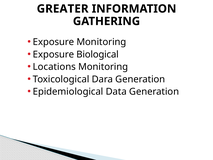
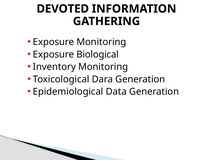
GREATER: GREATER -> DEVOTED
Locations: Locations -> Inventory
